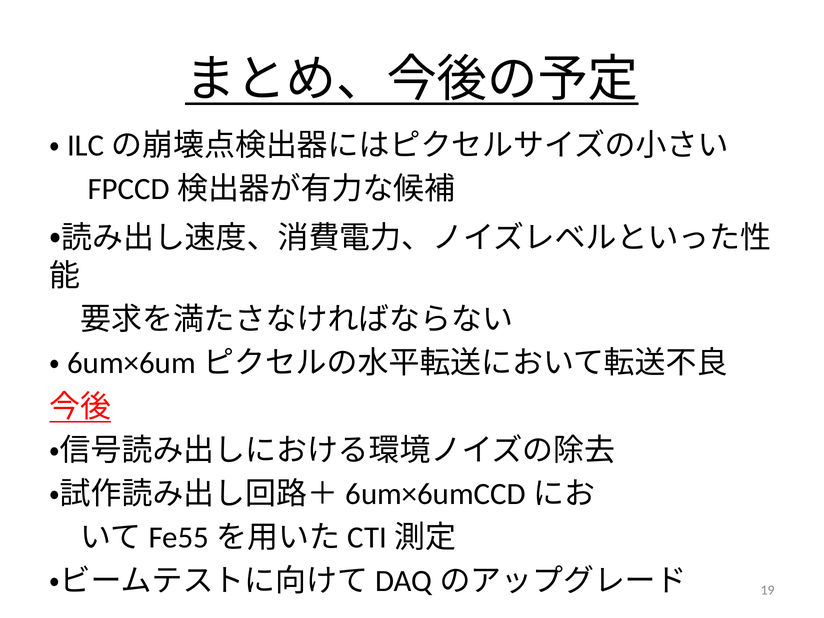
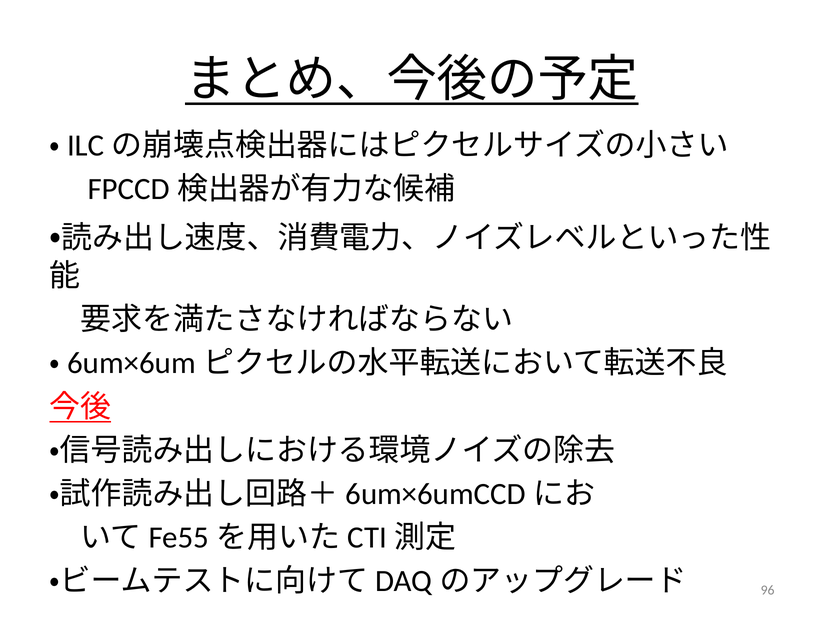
19: 19 -> 96
